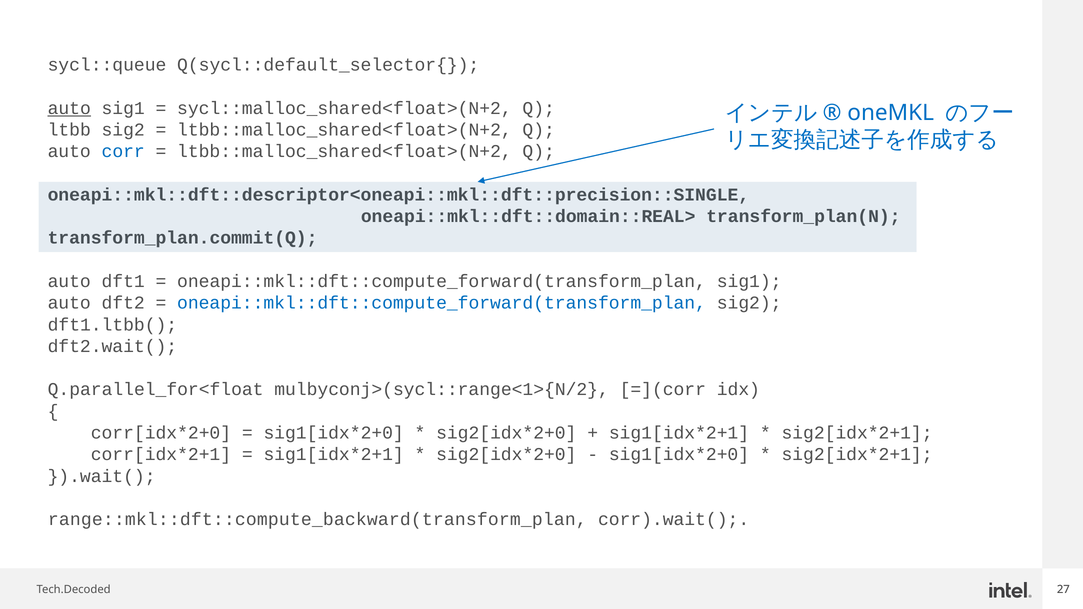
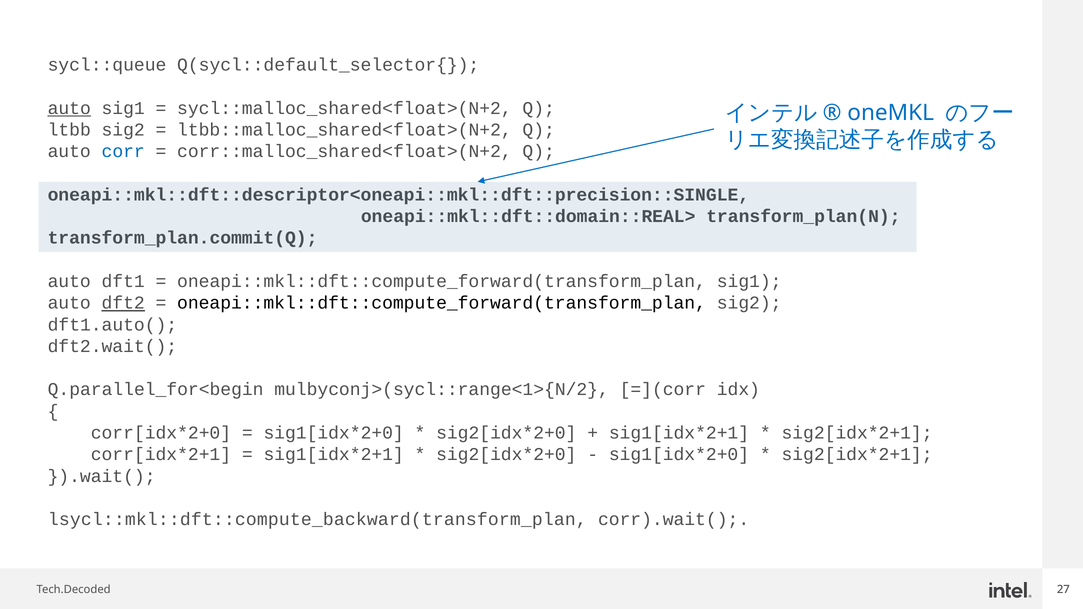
ltbb::malloc_shared<float>(N+2 at (344, 152): ltbb::malloc_shared<float>(N+2 -> corr::malloc_shared<float>(N+2
dft2 underline: none -> present
oneapi::mkl::dft::compute_forward(transform_plan at (442, 303) colour: blue -> black
dft1.ltbb(: dft1.ltbb( -> dft1.auto(
Q.parallel_for<float: Q.parallel_for<float -> Q.parallel_for<begin
range::mkl::dft::compute_backward(transform_plan: range::mkl::dft::compute_backward(transform_plan -> lsycl::mkl::dft::compute_backward(transform_plan
